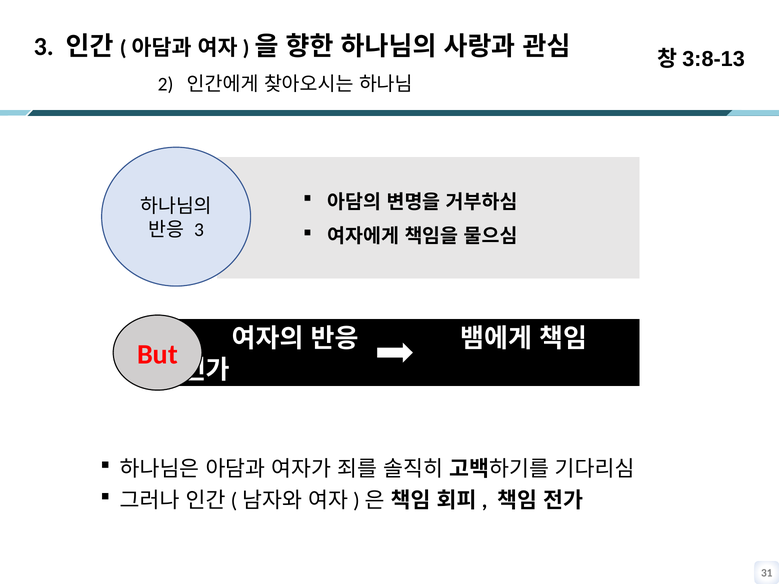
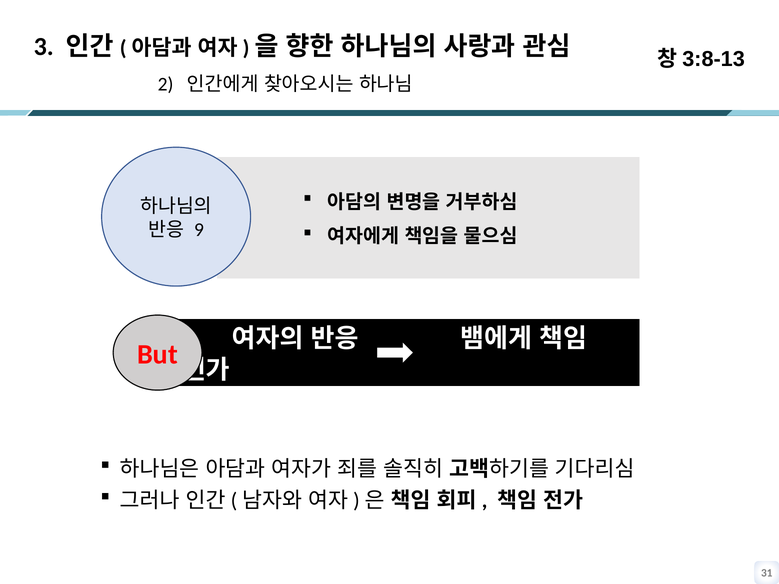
3 at (199, 230): 3 -> 9
